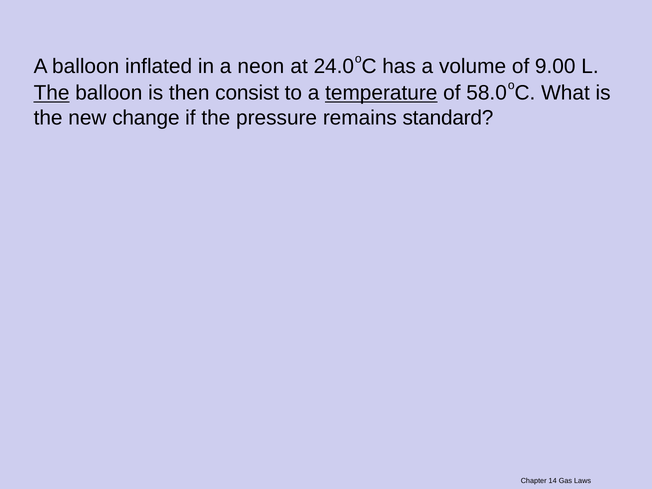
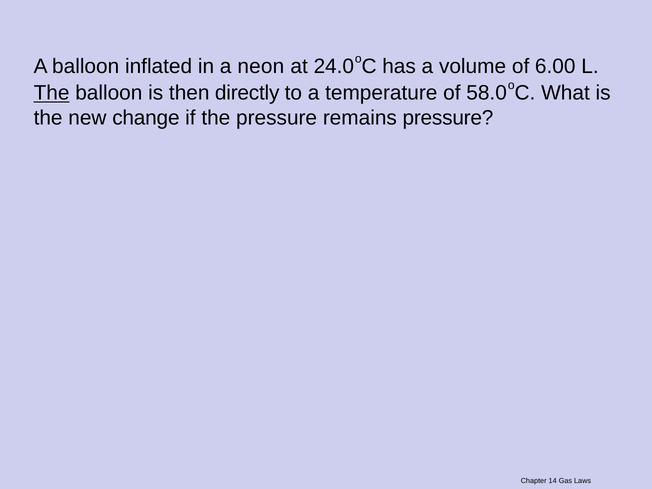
9.00: 9.00 -> 6.00
consist: consist -> directly
temperature underline: present -> none
remains standard: standard -> pressure
